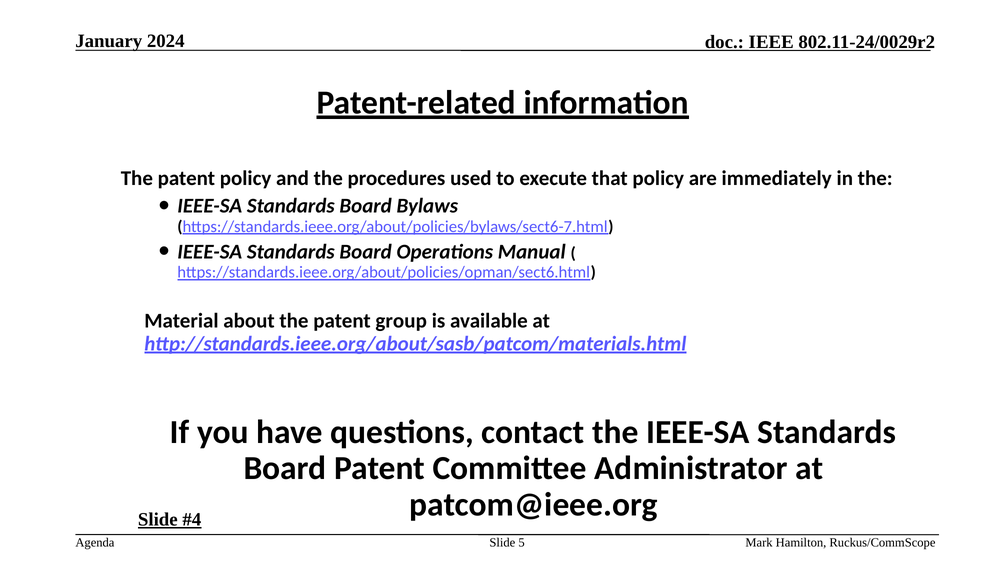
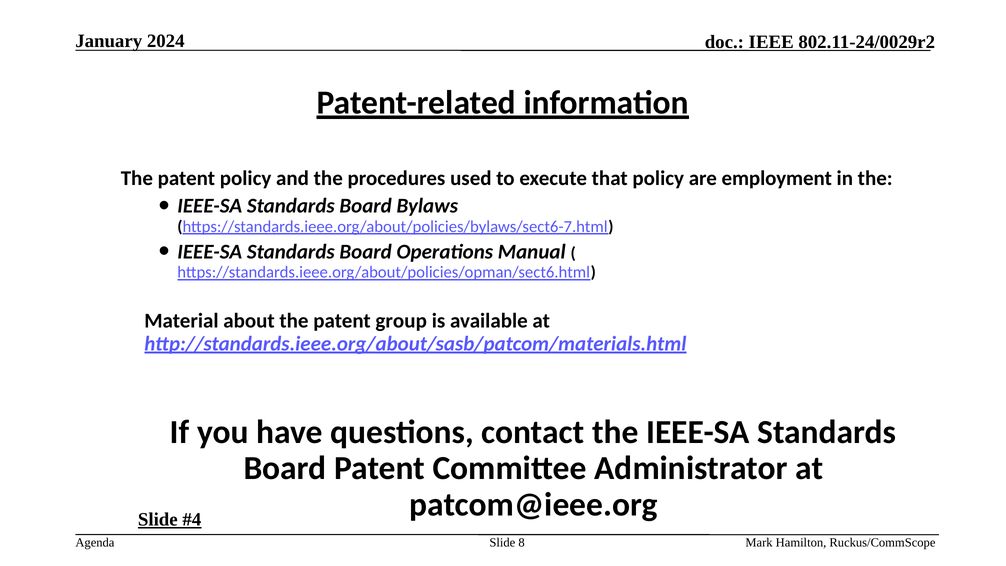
immediately: immediately -> employment
5: 5 -> 8
